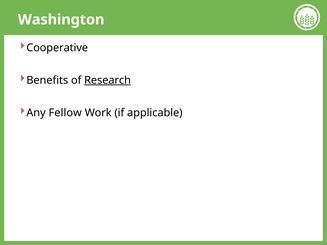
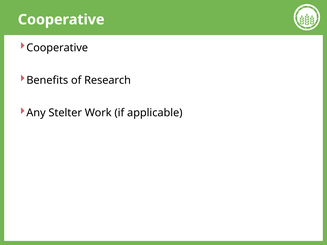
Washington at (61, 20): Washington -> Cooperative
Research underline: present -> none
Fellow: Fellow -> Stelter
